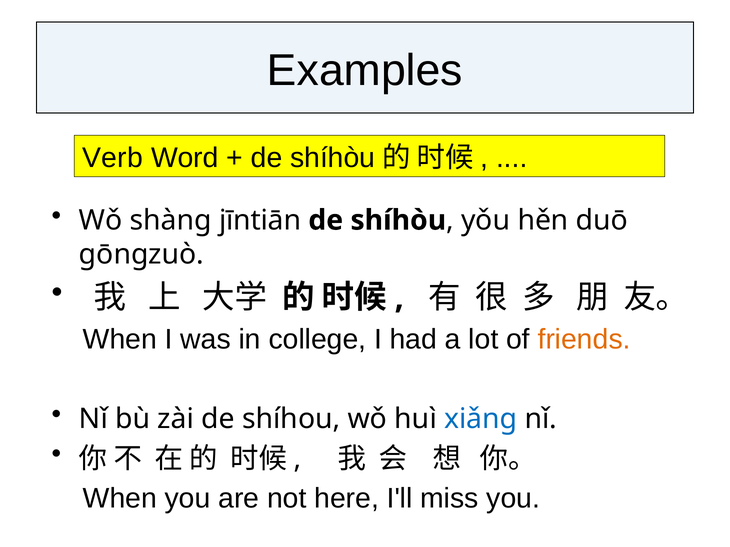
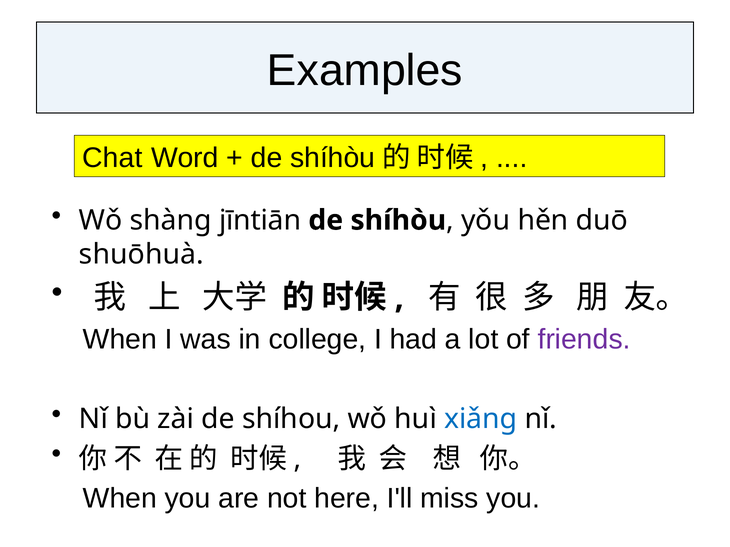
Verb: Verb -> Chat
gōngzuò: gōngzuò -> shuōhuà
friends colour: orange -> purple
